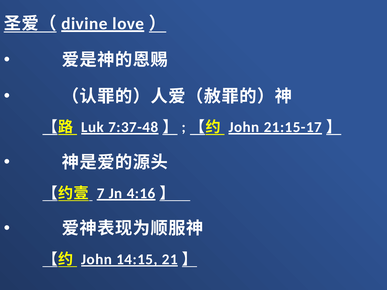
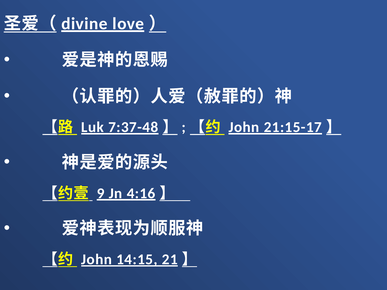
7: 7 -> 9
